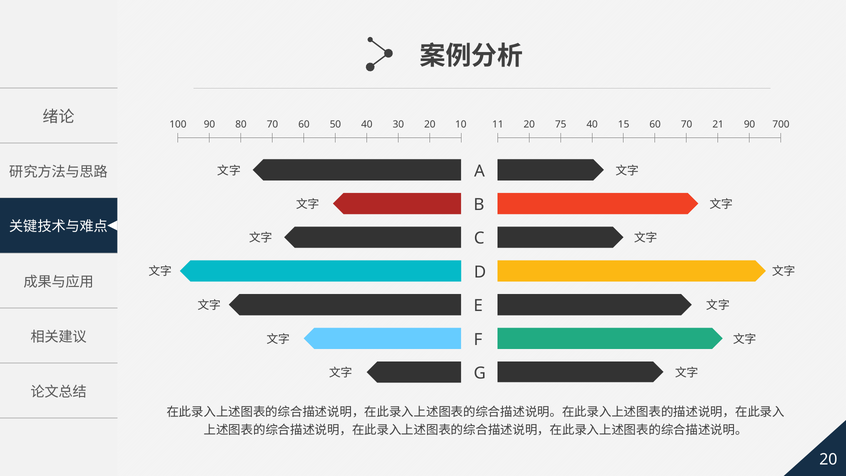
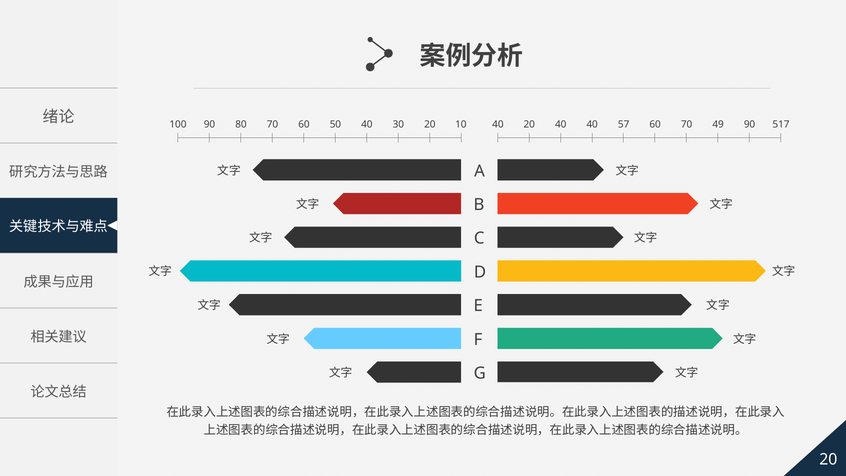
100 11: 11 -> 40
20 75: 75 -> 40
15: 15 -> 57
21: 21 -> 49
700: 700 -> 517
